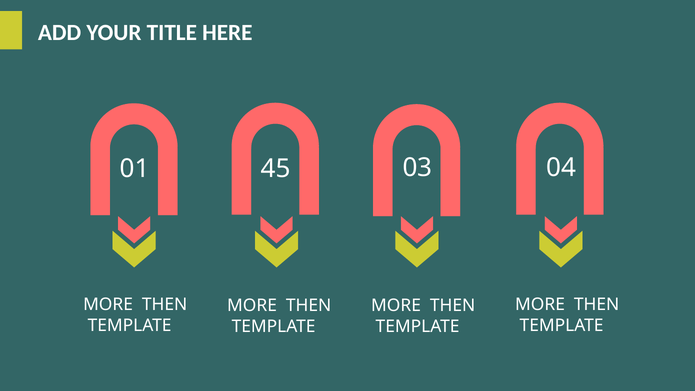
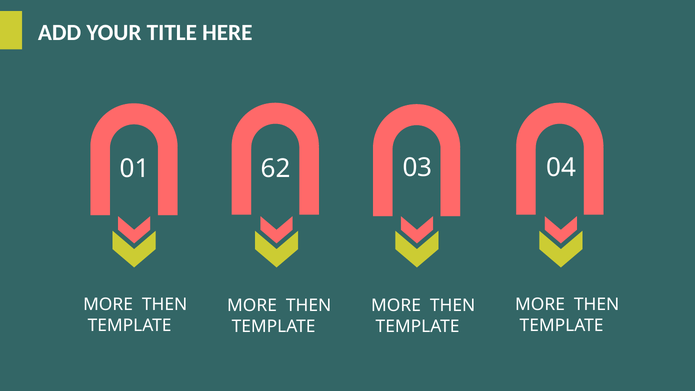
45: 45 -> 62
